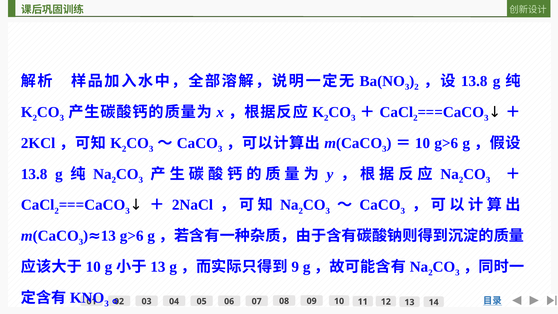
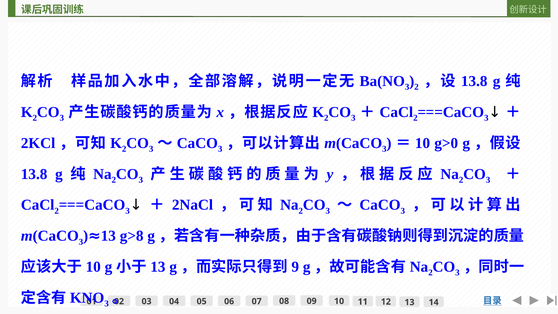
g>6 at (446, 143): g>6 -> g>0
g>6 at (132, 236): g>6 -> g>8
